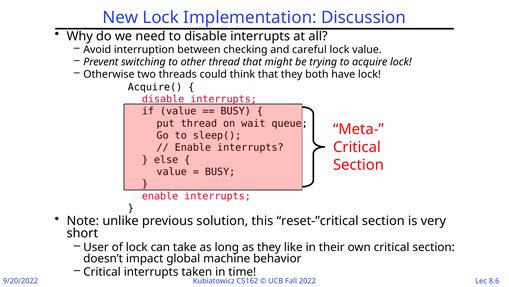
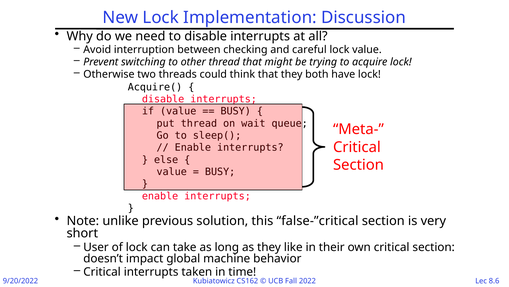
reset-”critical: reset-”critical -> false-”critical
